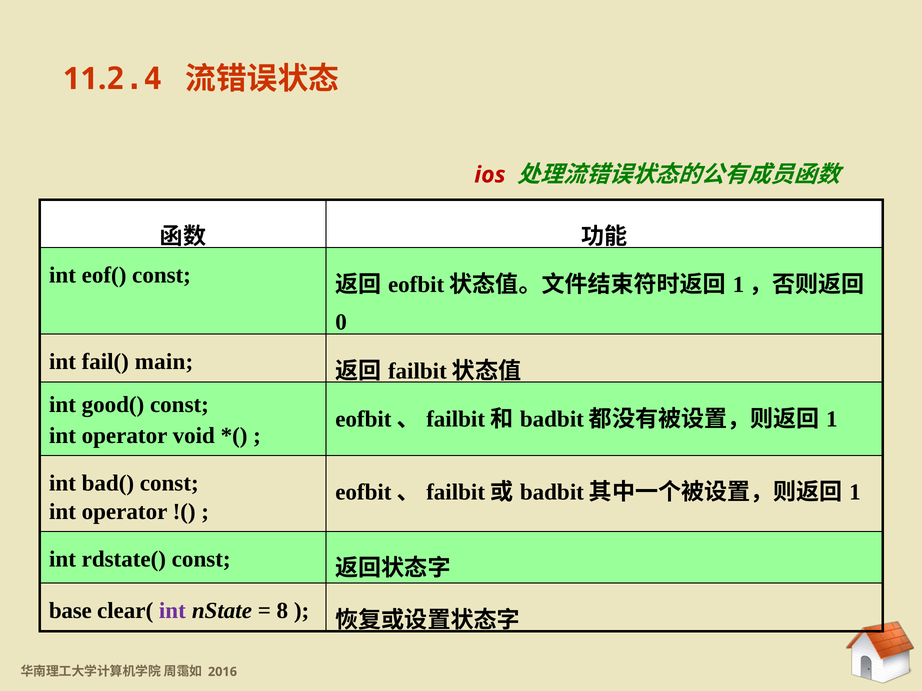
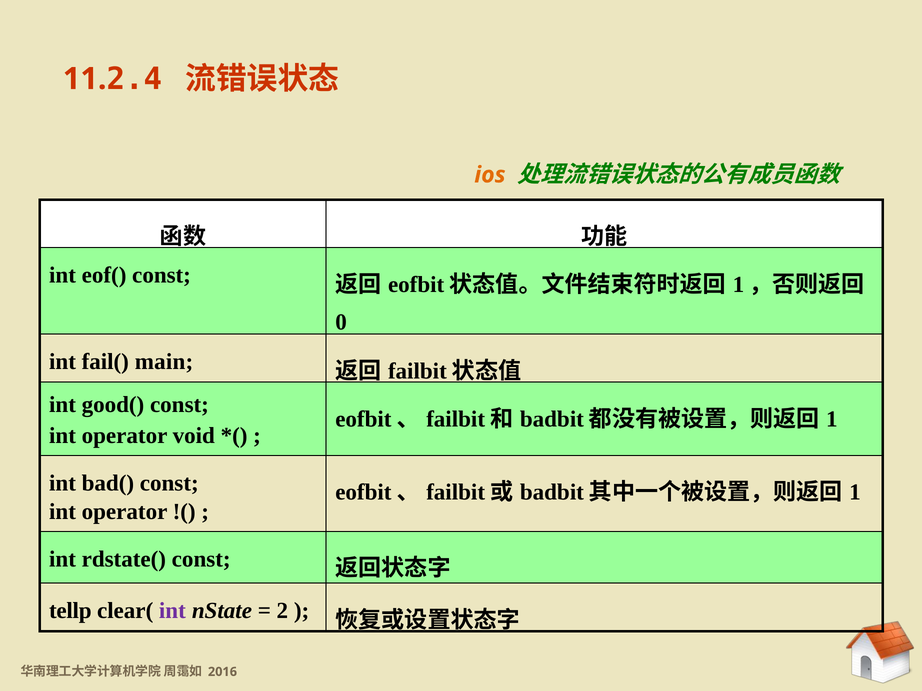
ios colour: red -> orange
base: base -> tellp
8: 8 -> 2
